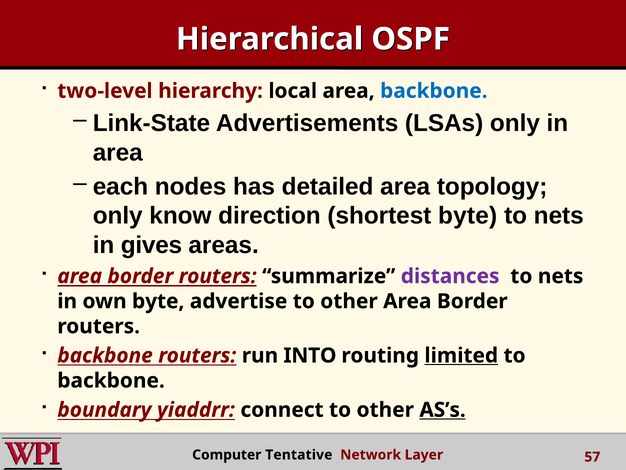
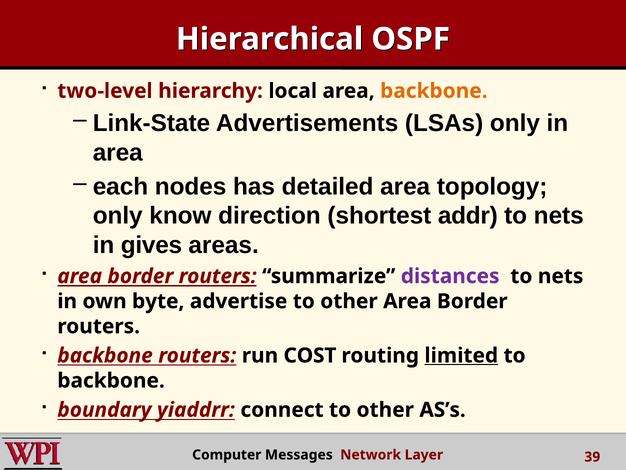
backbone at (434, 91) colour: blue -> orange
shortest byte: byte -> addr
INTO: INTO -> COST
AS’s underline: present -> none
Tentative: Tentative -> Messages
57: 57 -> 39
